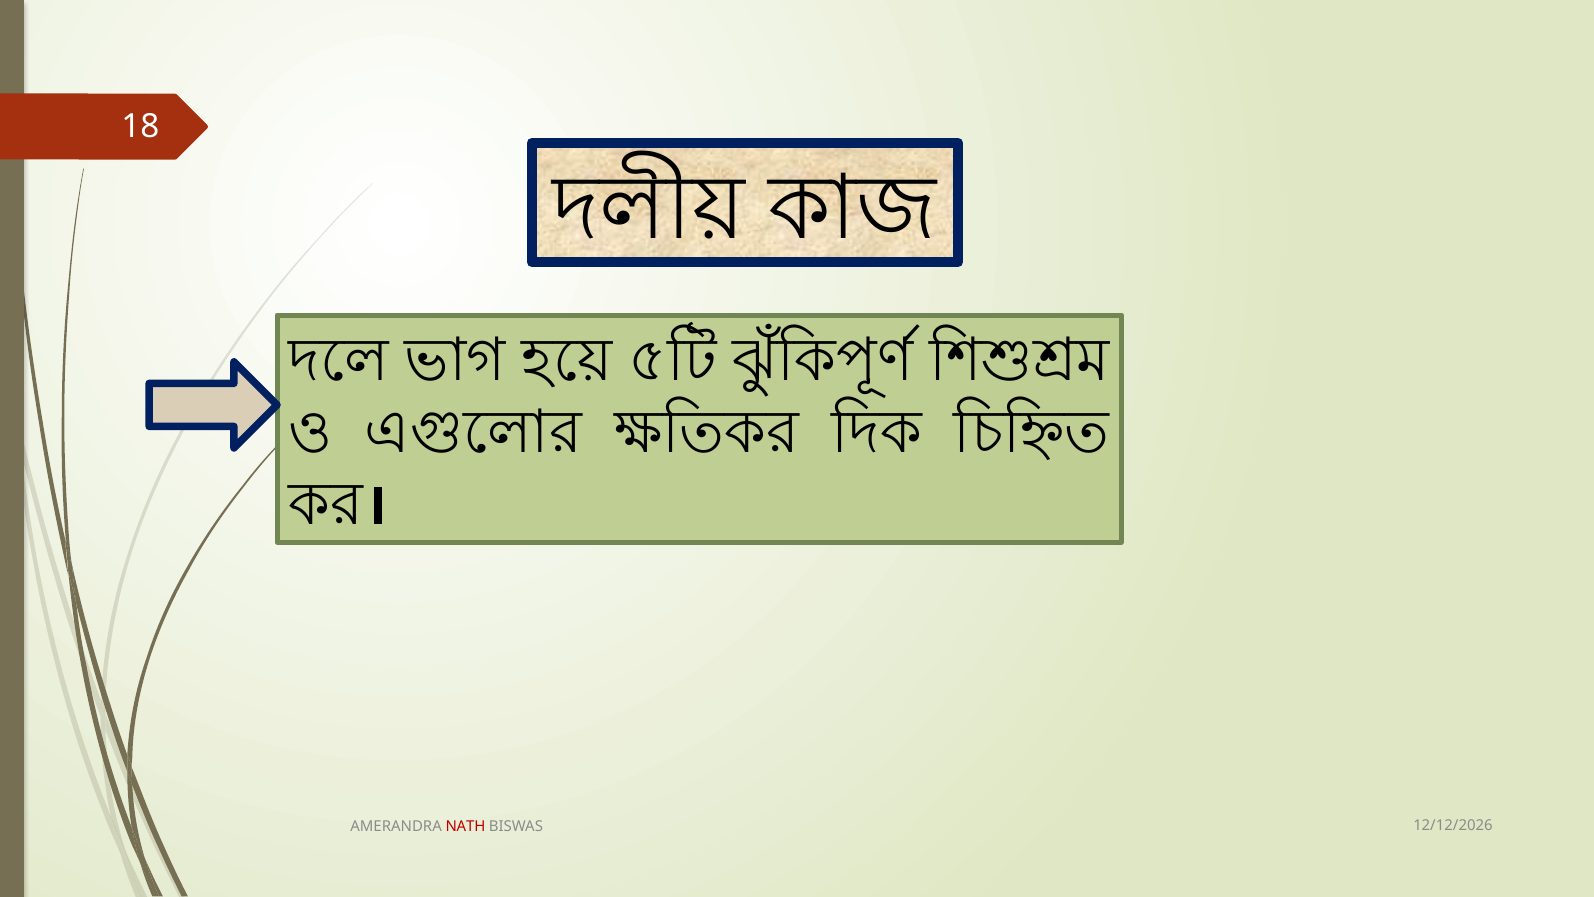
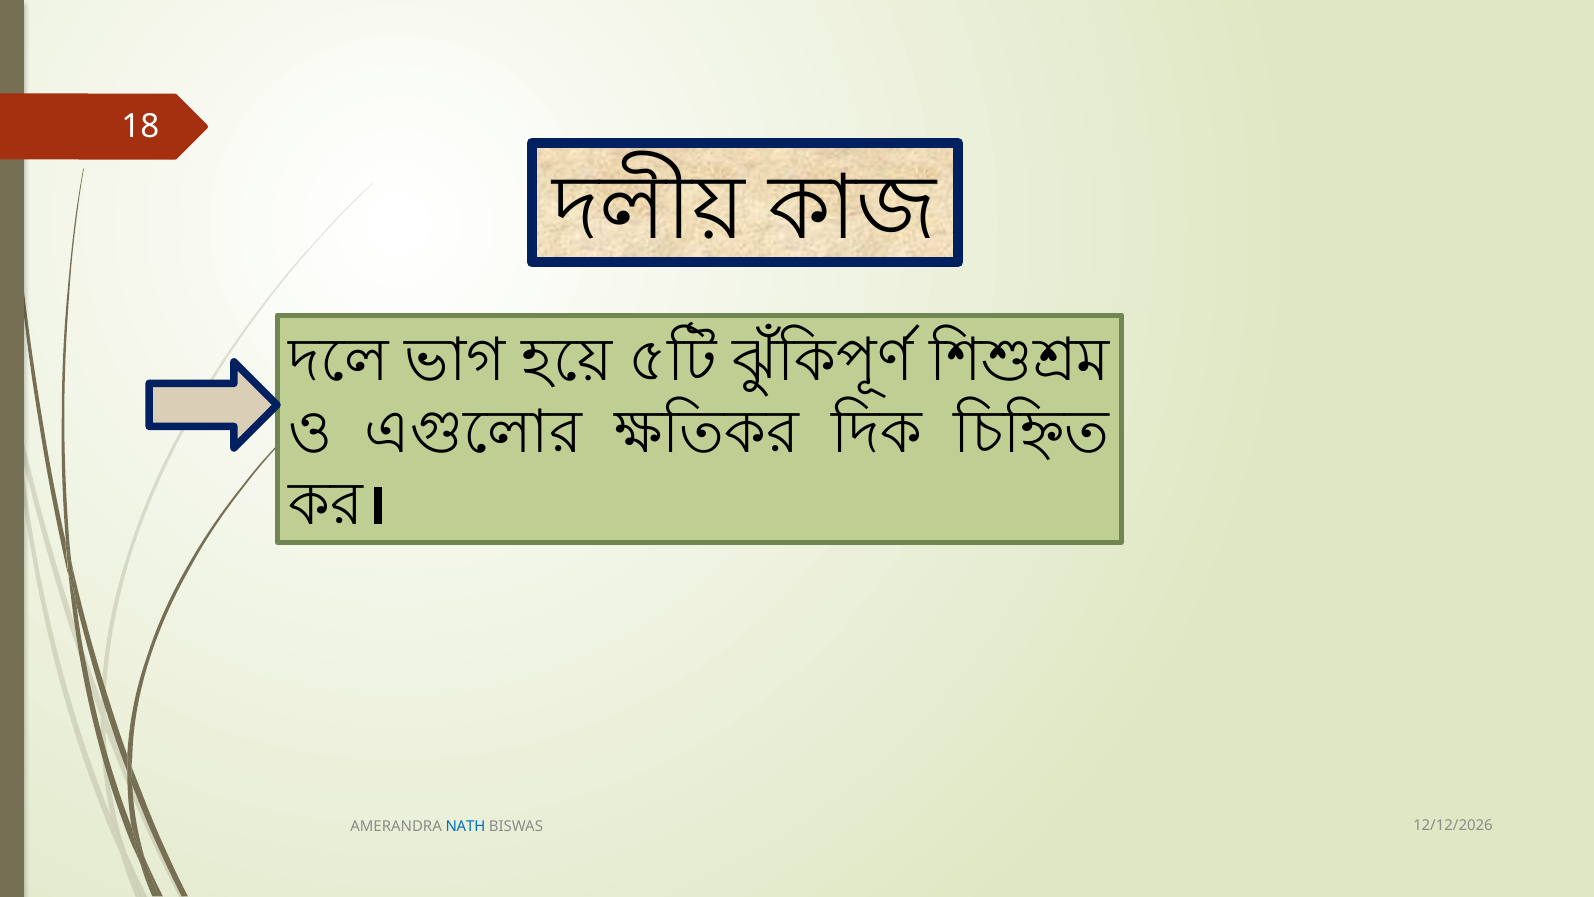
NATH colour: red -> blue
